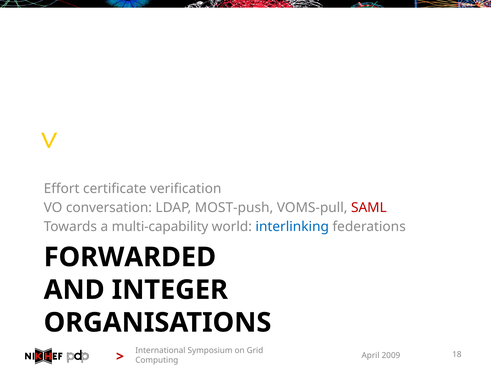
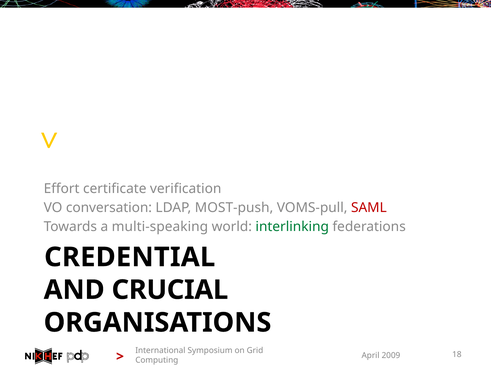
multi-capability: multi-capability -> multi-speaking
interlinking colour: blue -> green
FORWARDED: FORWARDED -> CREDENTIAL
INTEGER: INTEGER -> CRUCIAL
